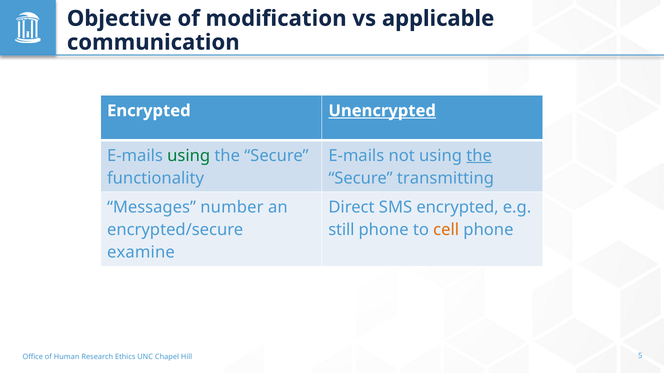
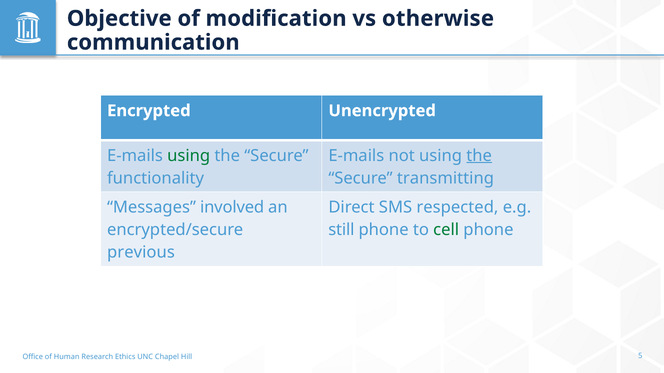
applicable: applicable -> otherwise
Unencrypted underline: present -> none
number: number -> involved
SMS encrypted: encrypted -> respected
cell colour: orange -> green
examine: examine -> previous
